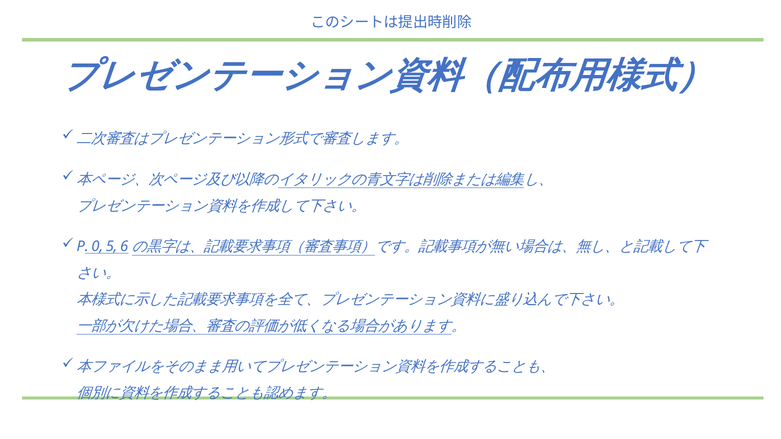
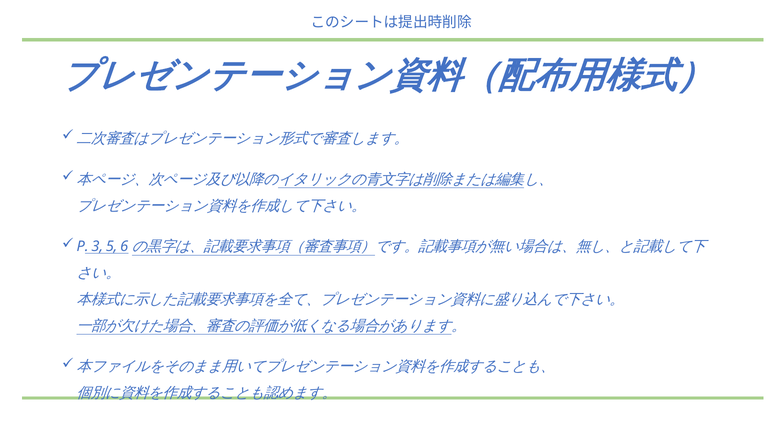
0: 0 -> 3
